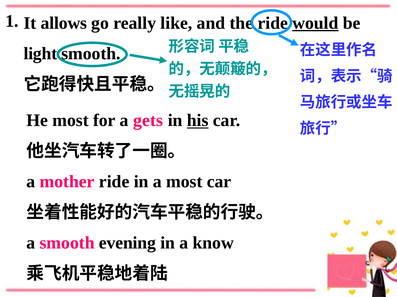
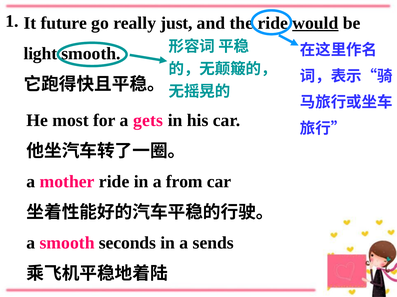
allows: allows -> future
like: like -> just
his underline: present -> none
a most: most -> from
evening: evening -> seconds
know: know -> sends
